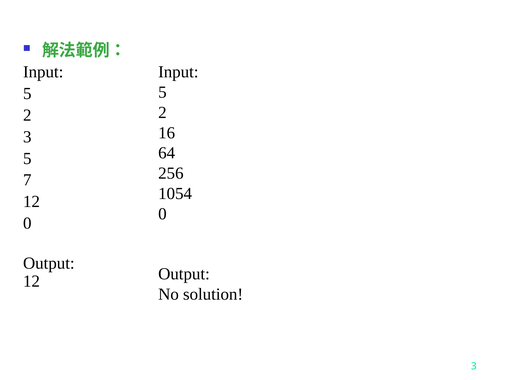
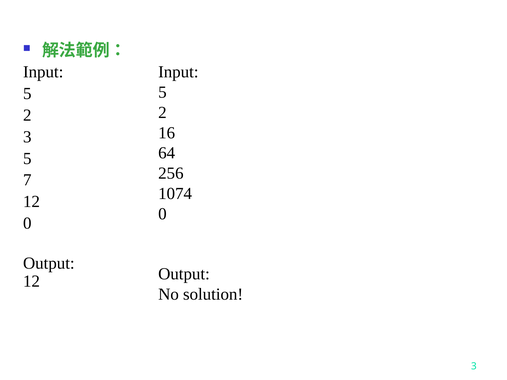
1054: 1054 -> 1074
